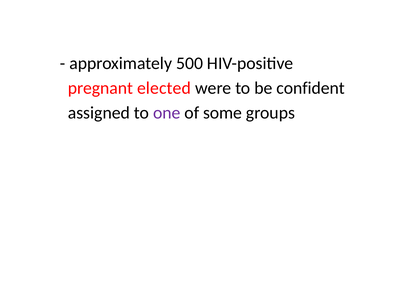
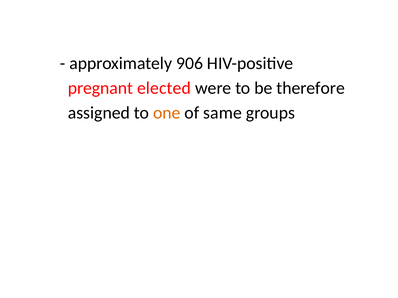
500: 500 -> 906
confident: confident -> therefore
one colour: purple -> orange
some: some -> same
